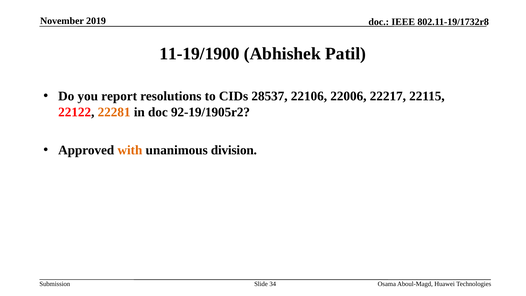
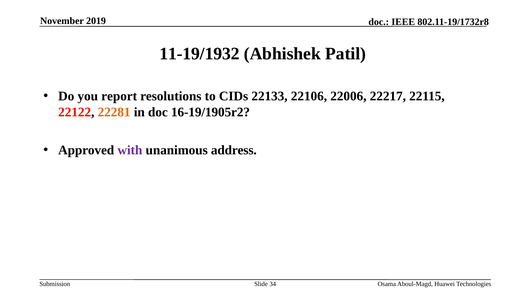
11-19/1900: 11-19/1900 -> 11-19/1932
28537: 28537 -> 22133
92-19/1905r2: 92-19/1905r2 -> 16-19/1905r2
with colour: orange -> purple
division: division -> address
